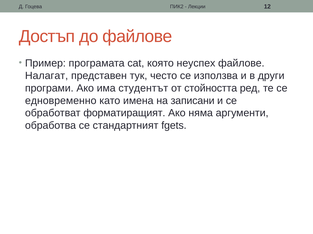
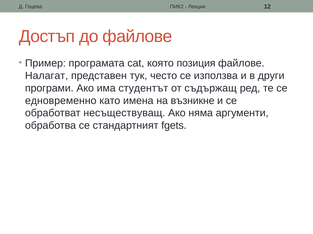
неуспех: неуспех -> позиция
стойността: стойността -> съдържащ
записани: записани -> възникне
форматиращият: форматиращият -> несъществуващ
